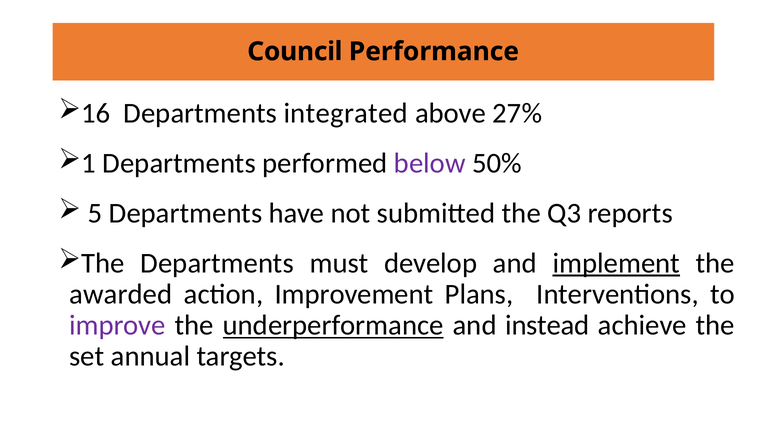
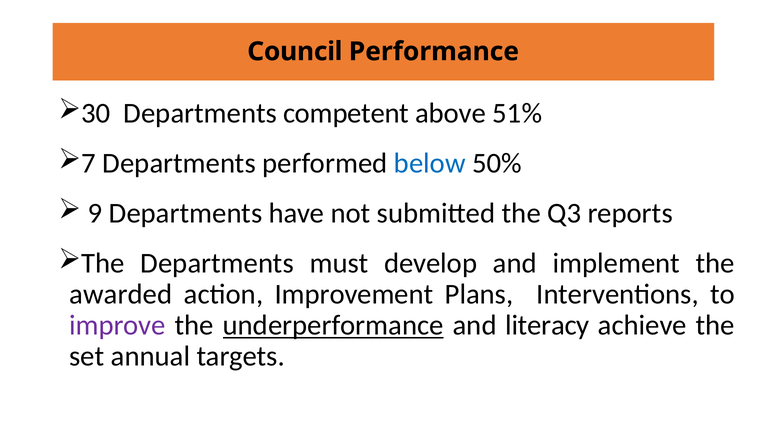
16: 16 -> 30
integrated: integrated -> competent
27%: 27% -> 51%
1: 1 -> 7
below colour: purple -> blue
5: 5 -> 9
implement underline: present -> none
instead: instead -> literacy
